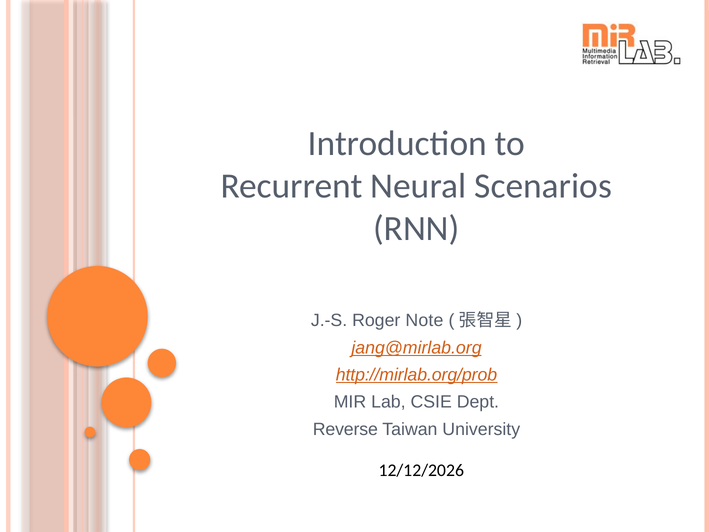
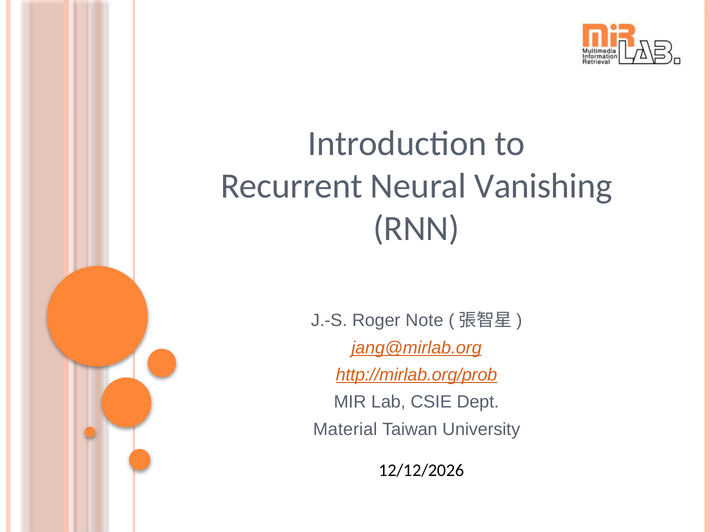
Scenarios: Scenarios -> Vanishing
Reverse: Reverse -> Material
